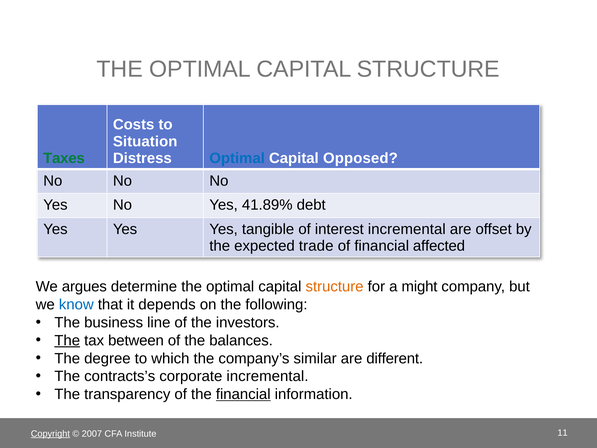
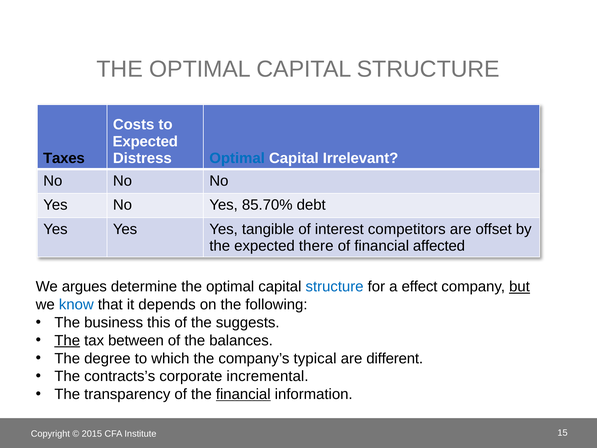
Situation at (145, 141): Situation -> Expected
Taxes colour: green -> black
Opposed: Opposed -> Irrelevant
41.89%: 41.89% -> 85.70%
interest incremental: incremental -> competitors
trade: trade -> there
structure at (335, 287) colour: orange -> blue
might: might -> effect
but underline: none -> present
line: line -> this
investors: investors -> suggests
similar: similar -> typical
Copyright underline: present -> none
2007: 2007 -> 2015
11: 11 -> 15
